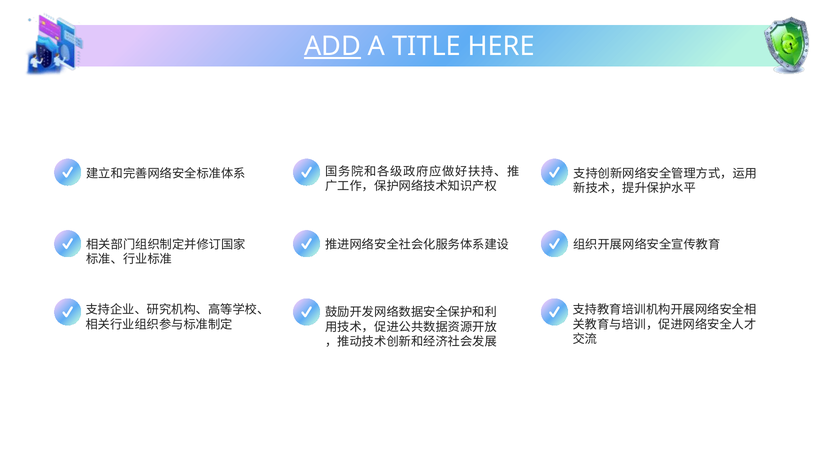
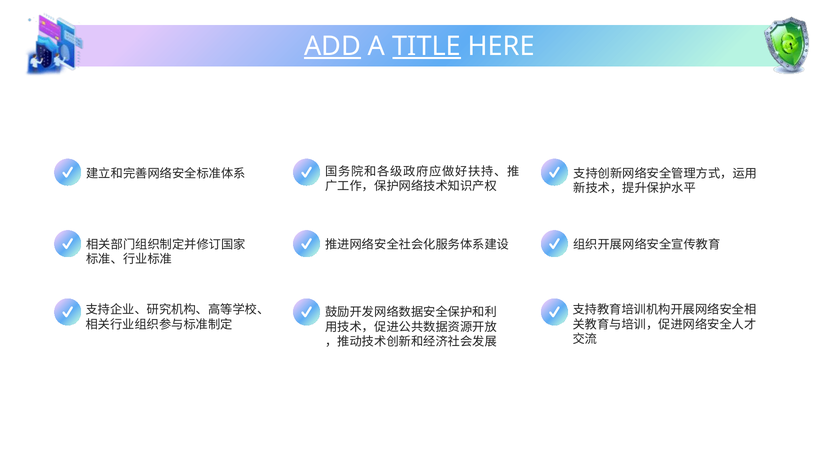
TITLE underline: none -> present
